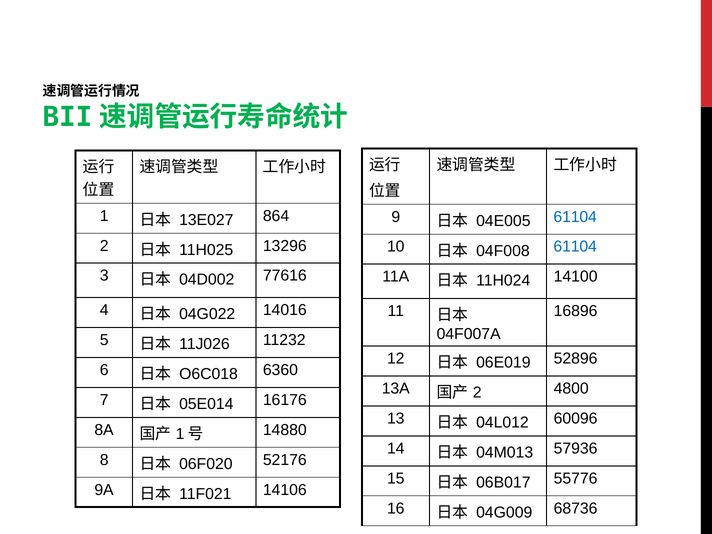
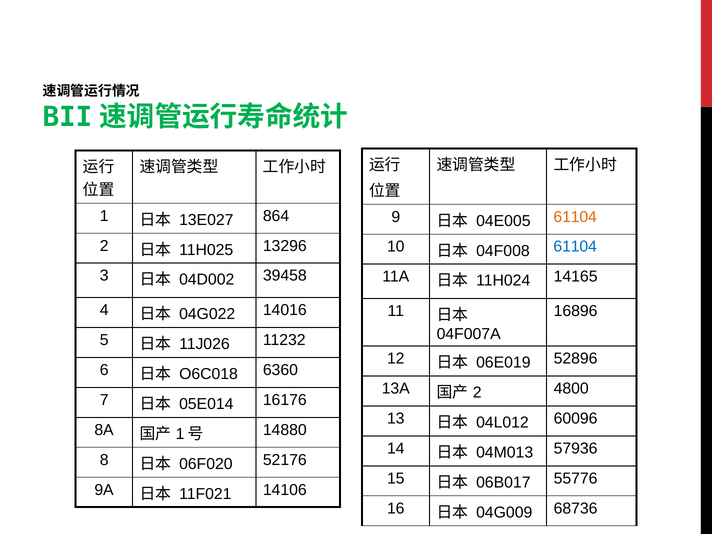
61104 at (575, 217) colour: blue -> orange
77616: 77616 -> 39458
14100: 14100 -> 14165
